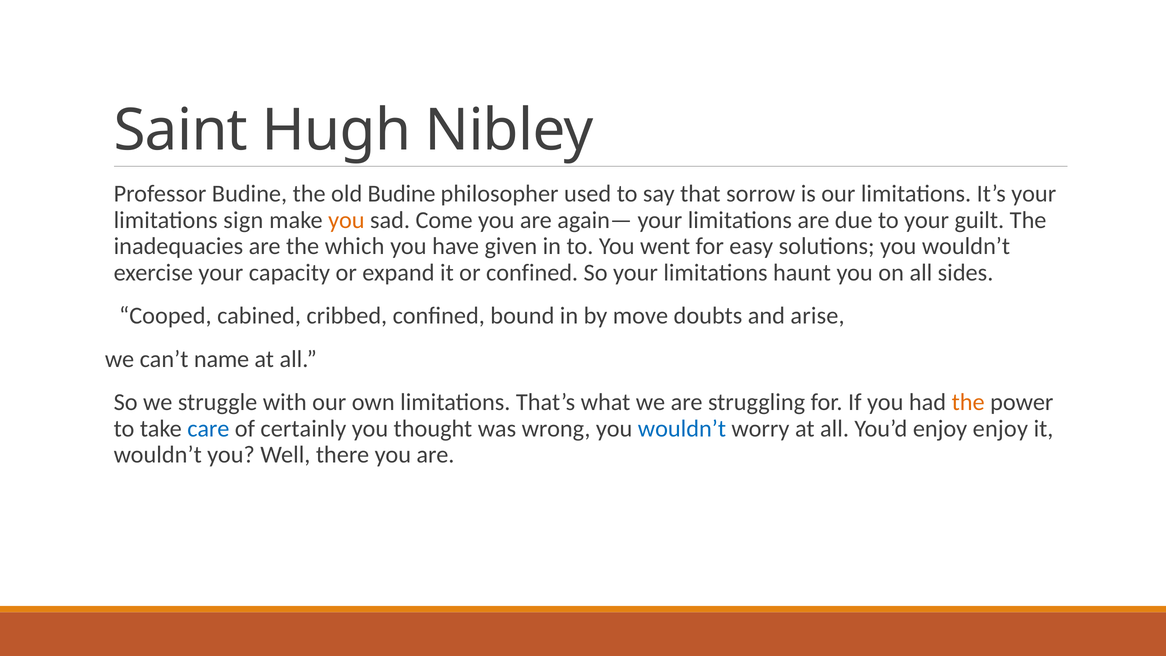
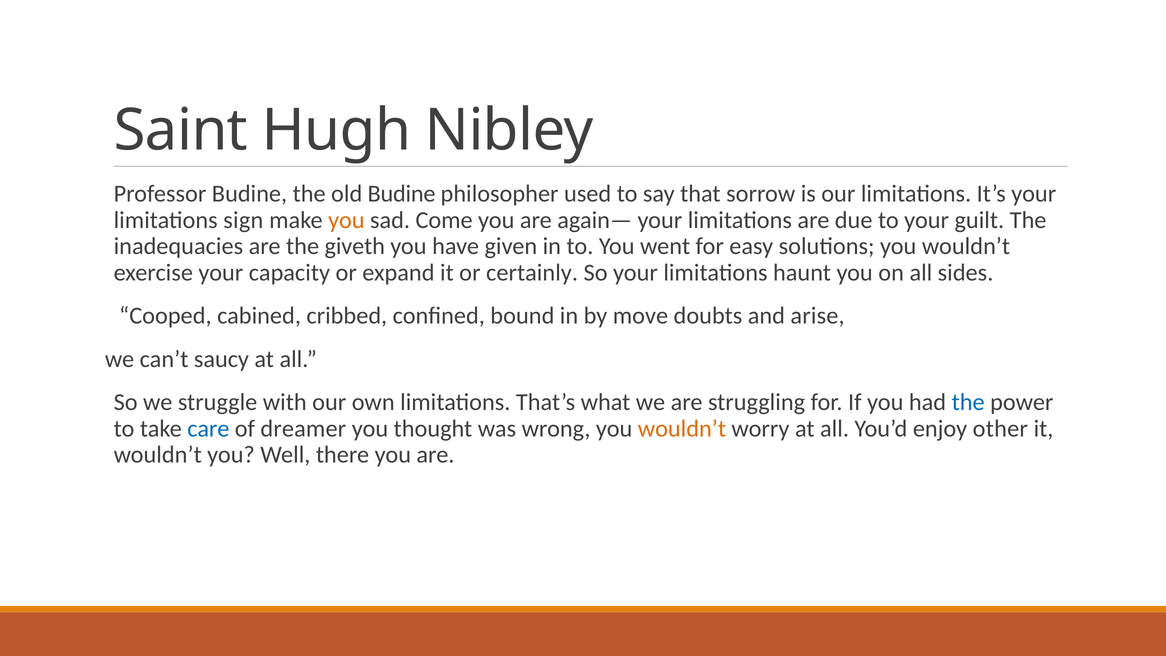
which: which -> giveth
or confined: confined -> certainly
name: name -> saucy
the at (968, 402) colour: orange -> blue
certainly: certainly -> dreamer
wouldn’t at (682, 429) colour: blue -> orange
enjoy enjoy: enjoy -> other
